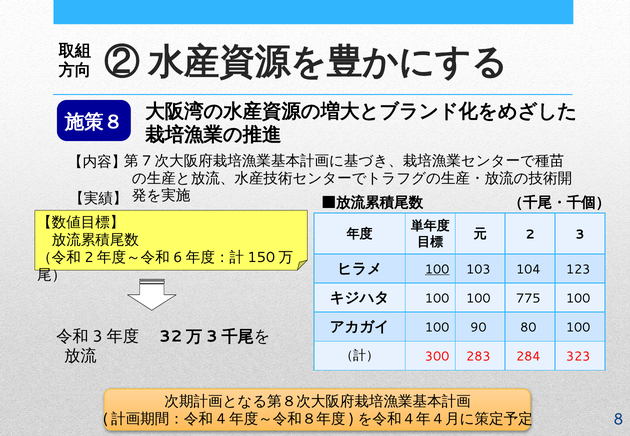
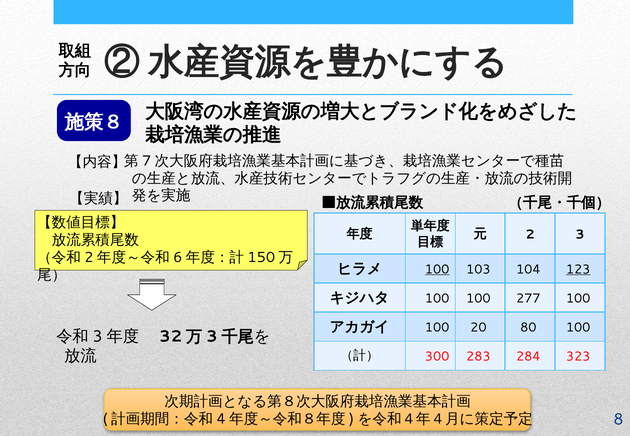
123 underline: none -> present
775: 775 -> 277
90: 90 -> 20
